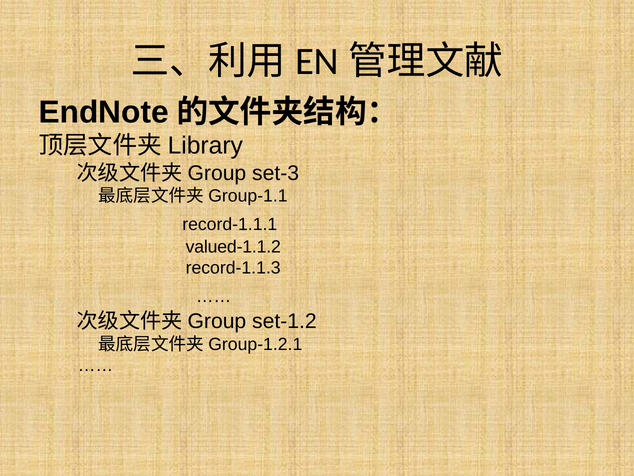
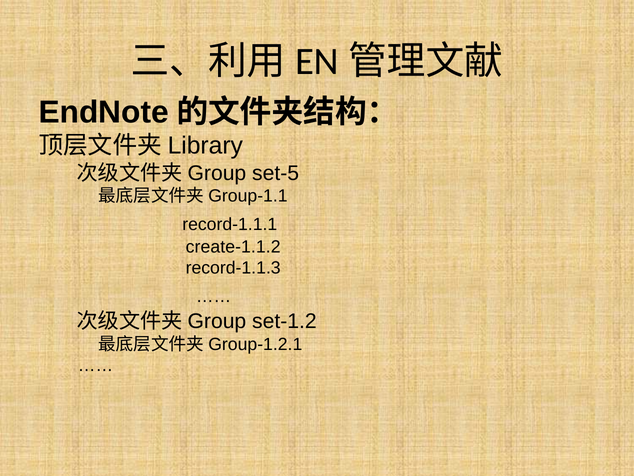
set-3: set-3 -> set-5
valued-1.1.2: valued-1.1.2 -> create-1.1.2
